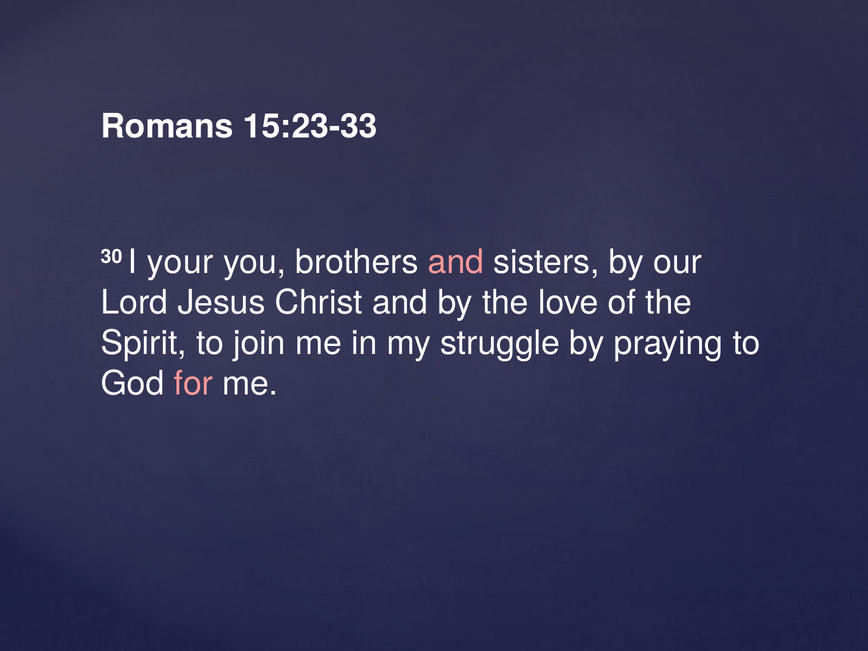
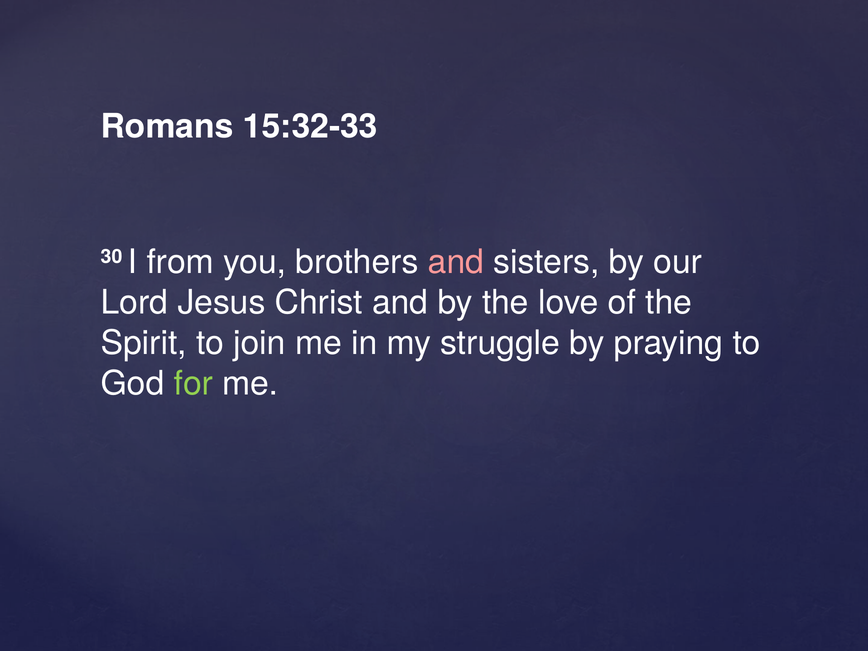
15:23-33: 15:23-33 -> 15:32-33
your: your -> from
for colour: pink -> light green
